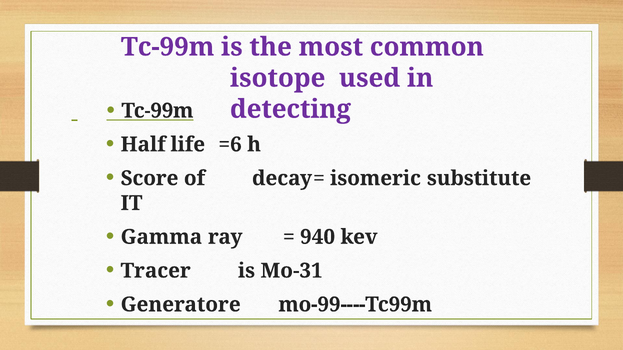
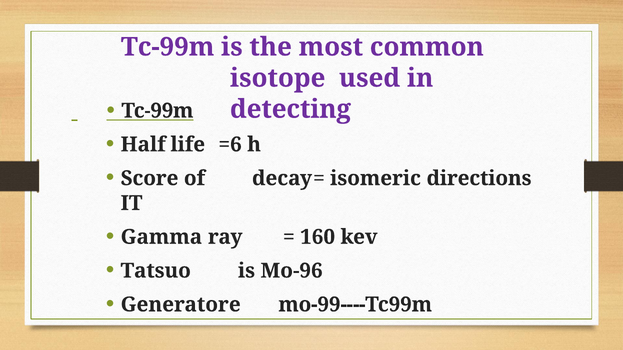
substitute: substitute -> directions
940: 940 -> 160
Tracer: Tracer -> Tatsuo
Mo-31: Mo-31 -> Mo-96
